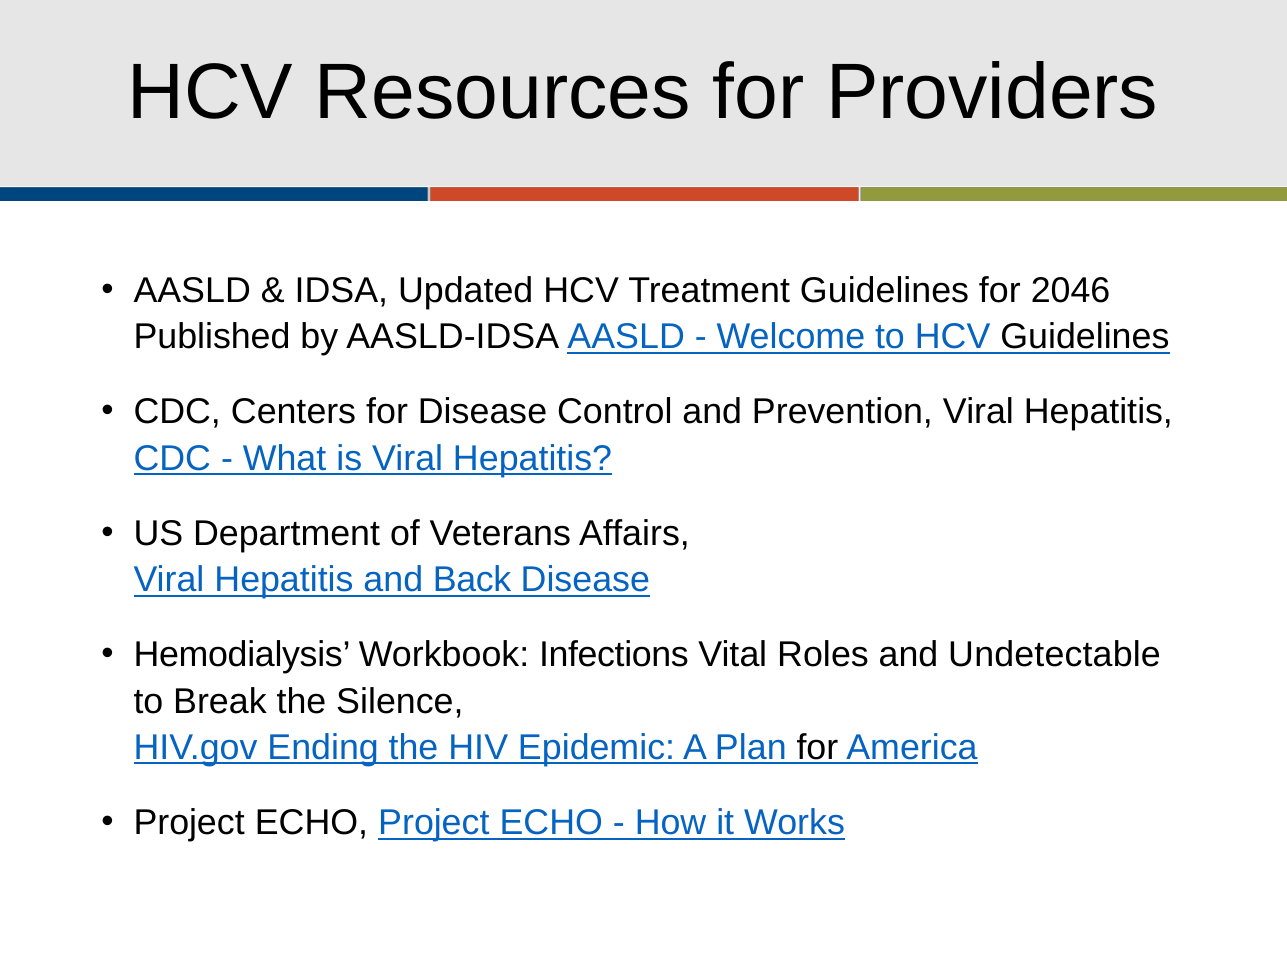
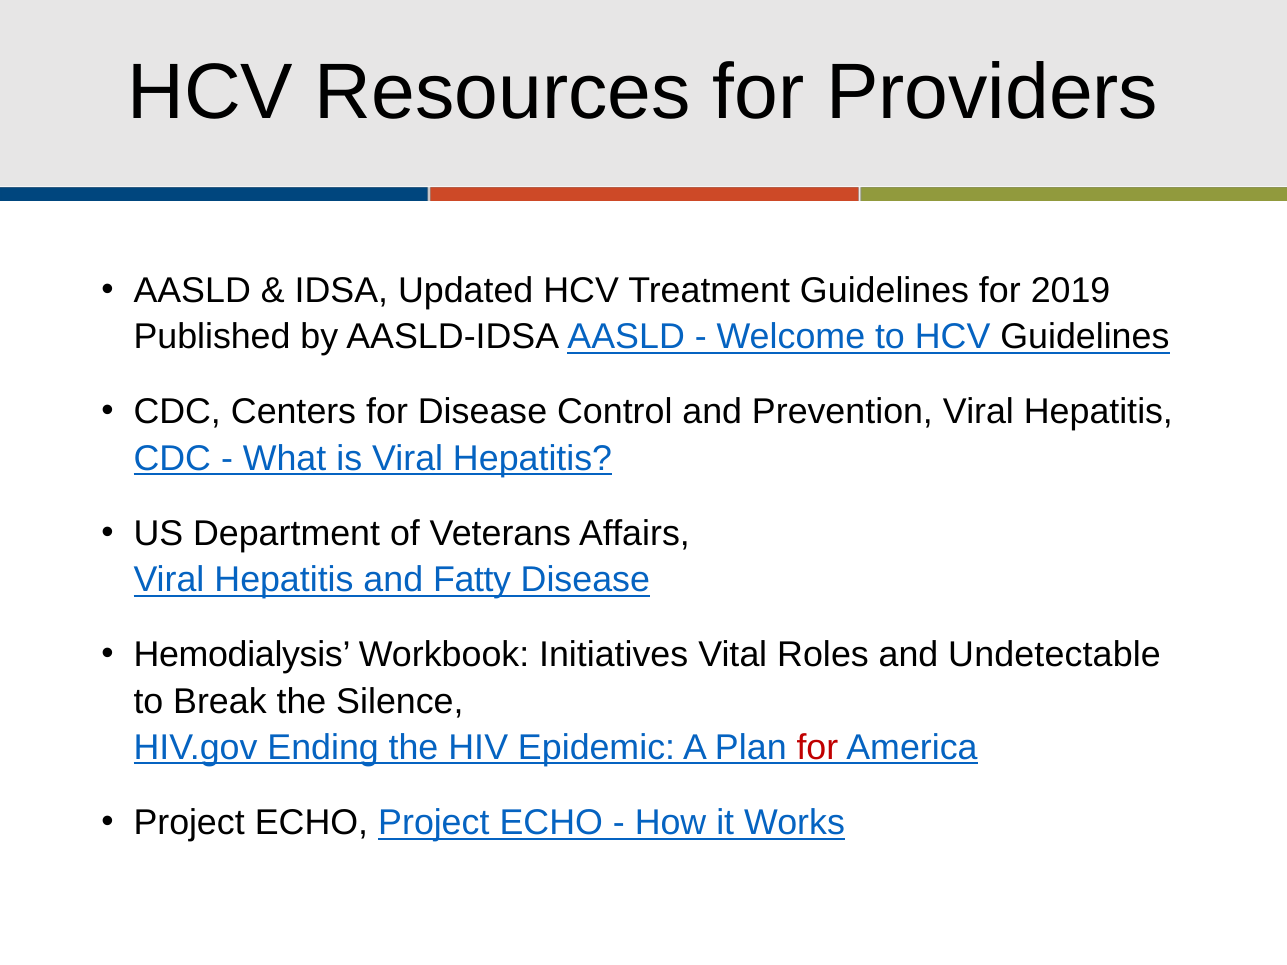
2046: 2046 -> 2019
Back: Back -> Fatty
Infections: Infections -> Initiatives
for at (817, 748) colour: black -> red
